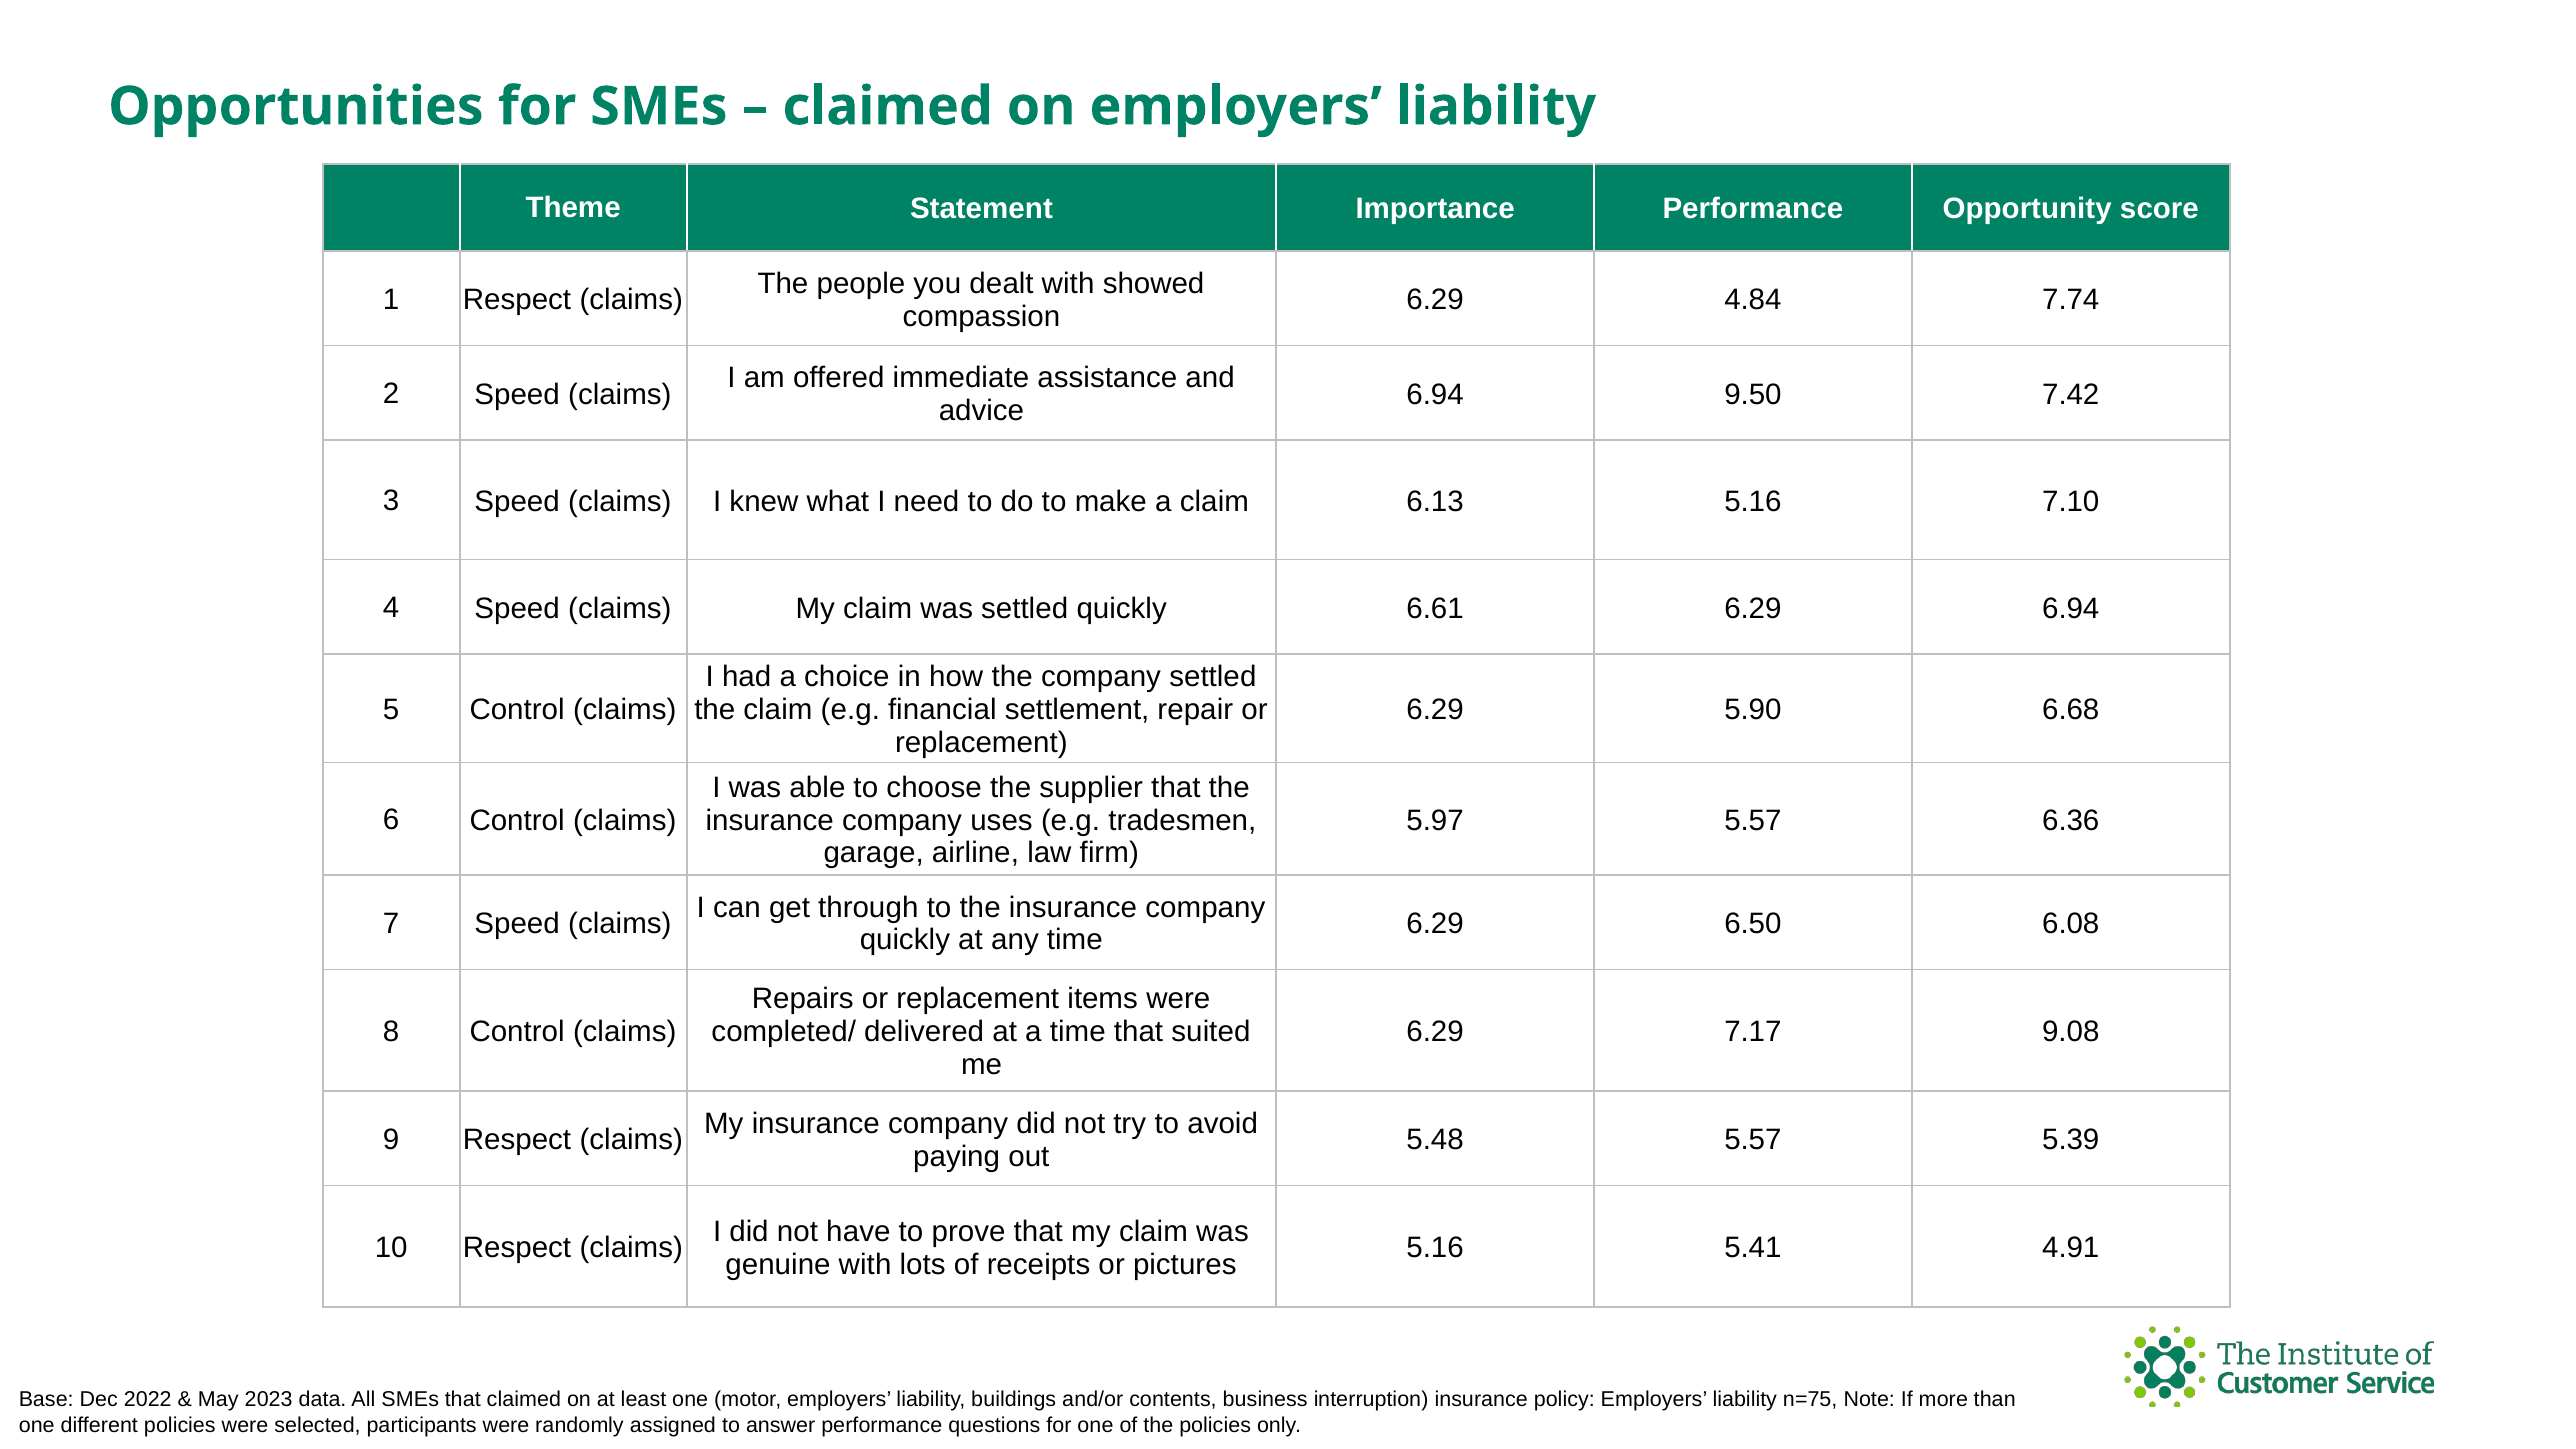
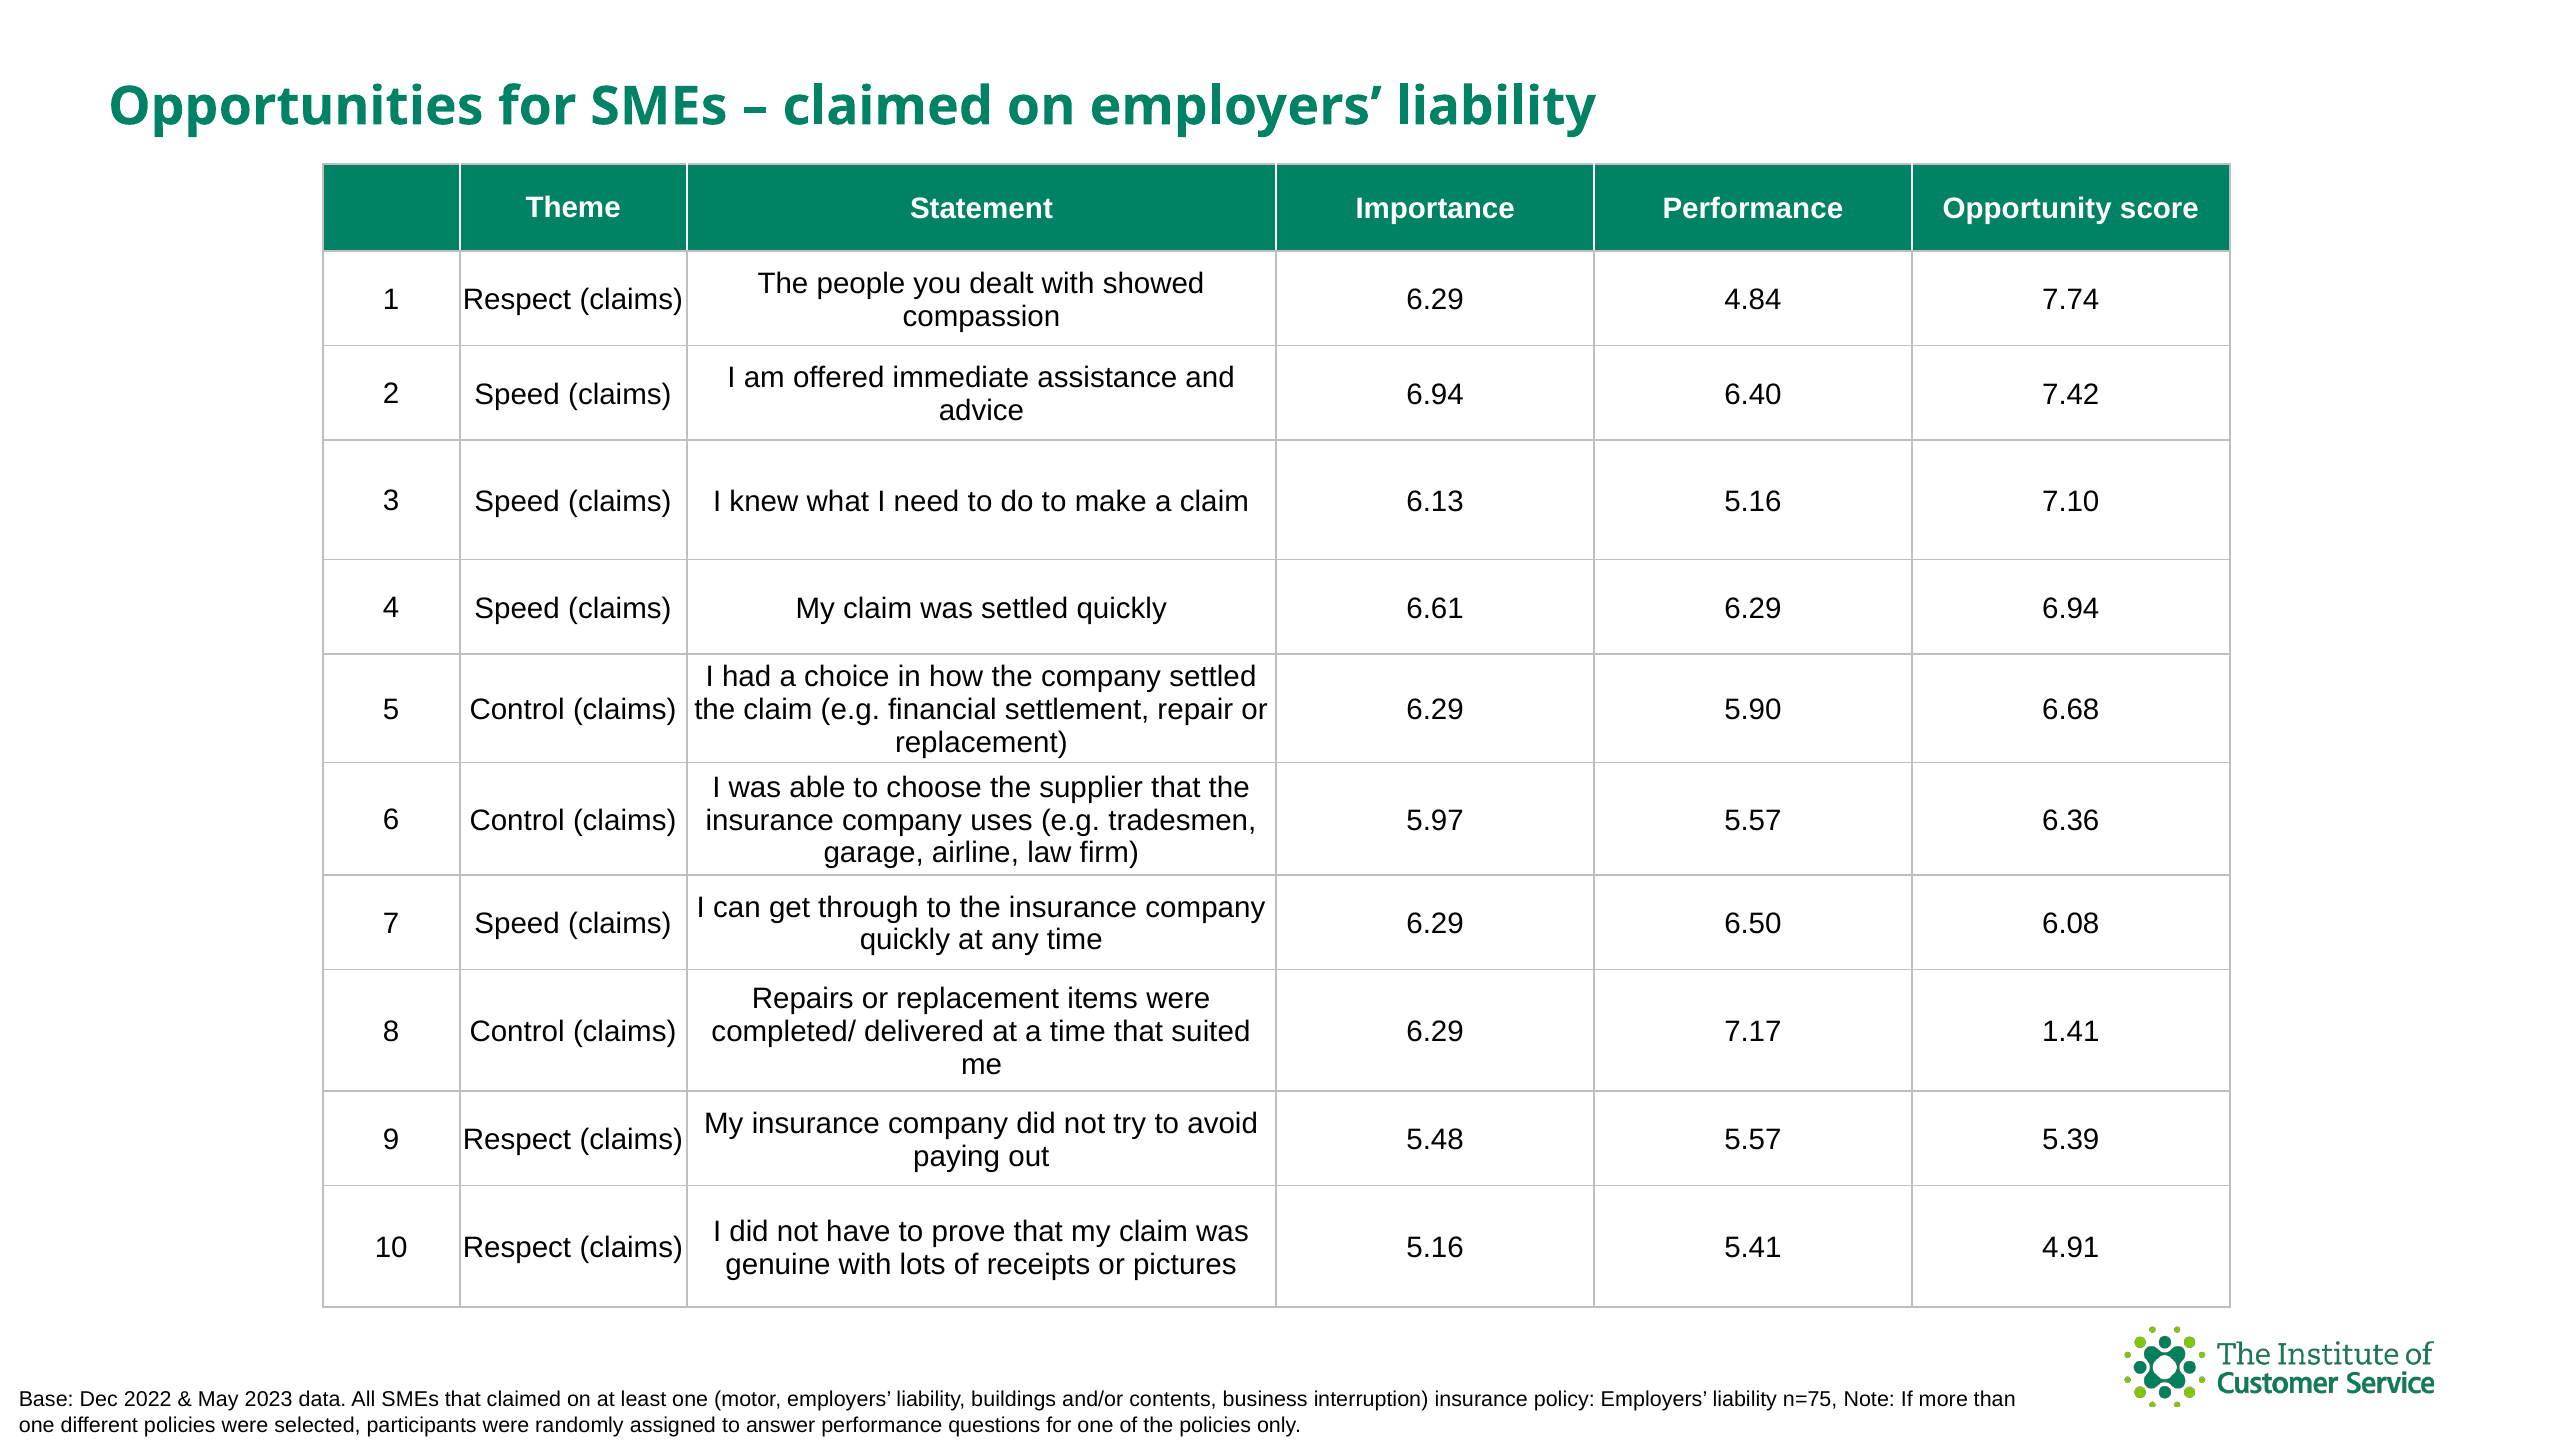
9.50: 9.50 -> 6.40
9.08: 9.08 -> 1.41
